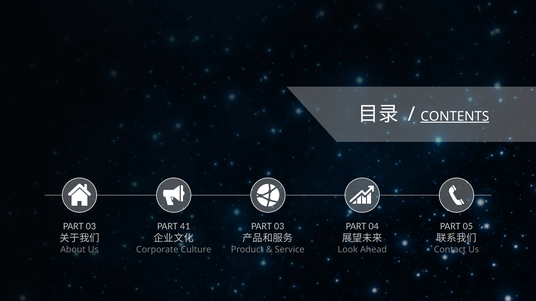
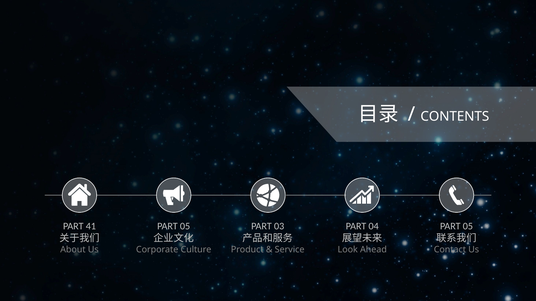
CONTENTS underline: present -> none
03 at (91, 227): 03 -> 41
41 at (185, 227): 41 -> 05
